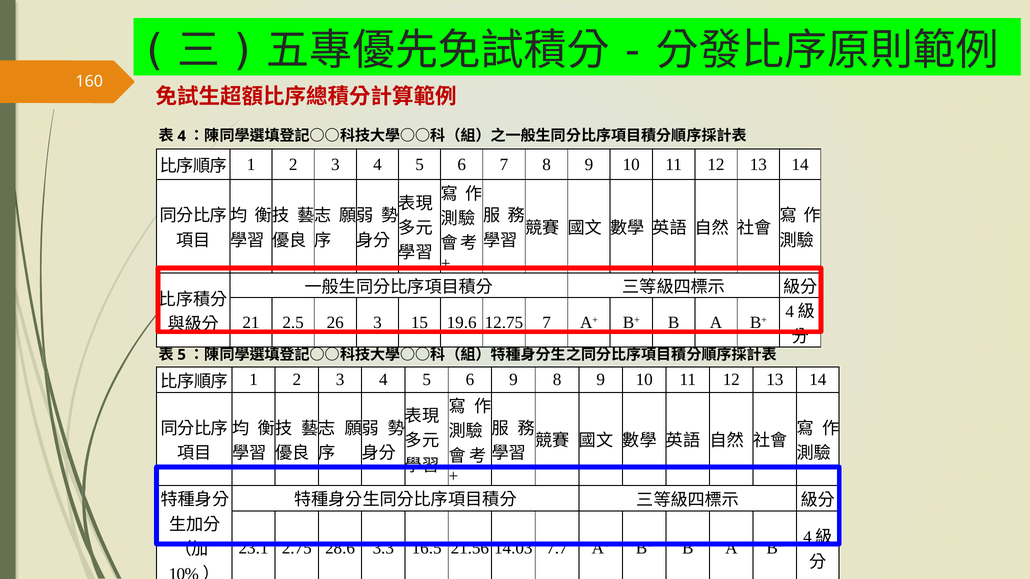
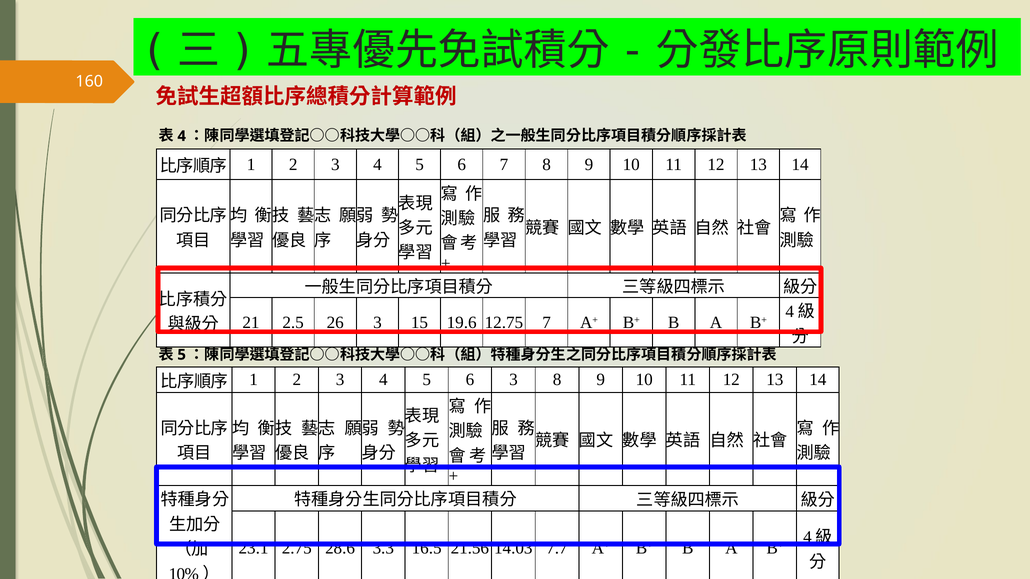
6 9: 9 -> 3
